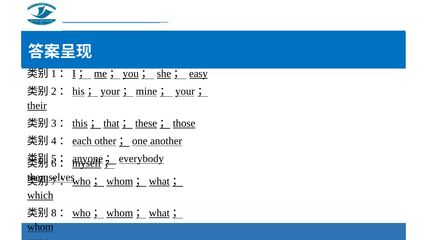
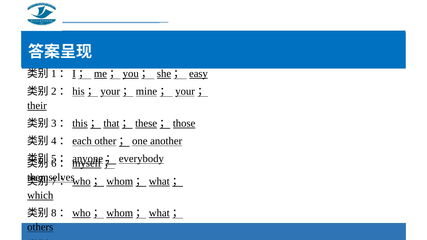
whom: whom -> others
